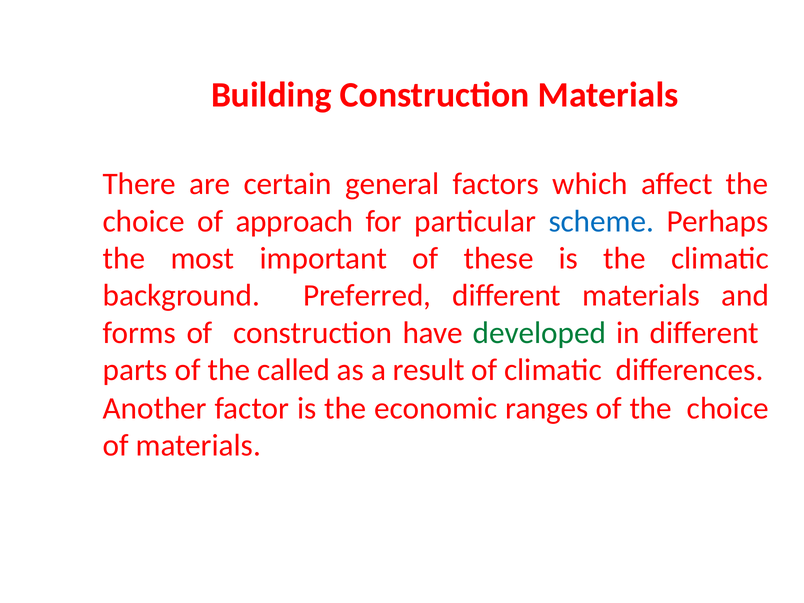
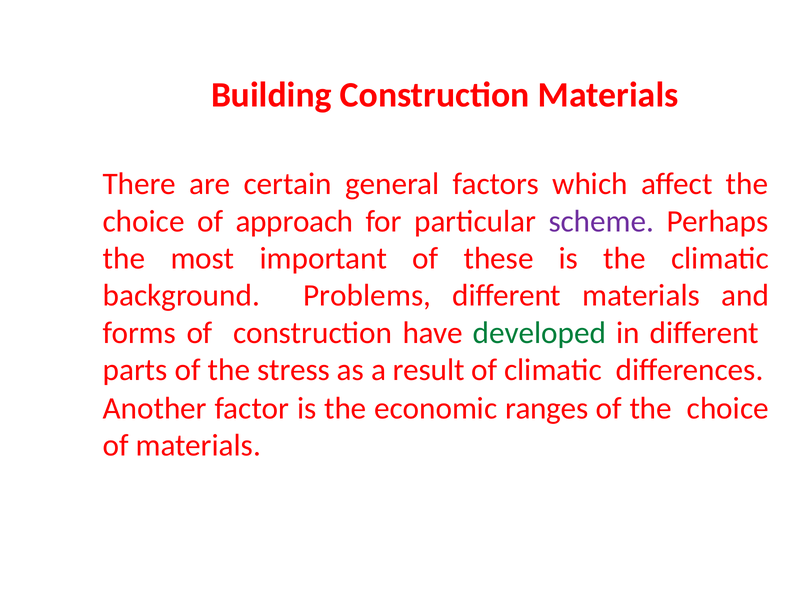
scheme colour: blue -> purple
Preferred: Preferred -> Problems
called: called -> stress
